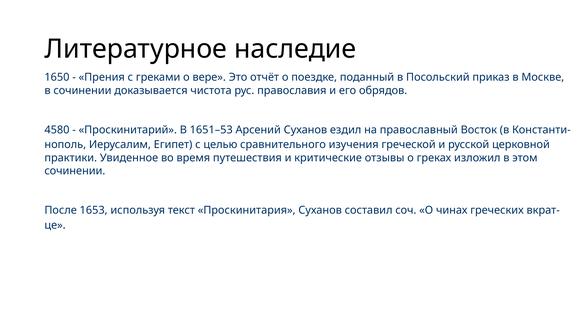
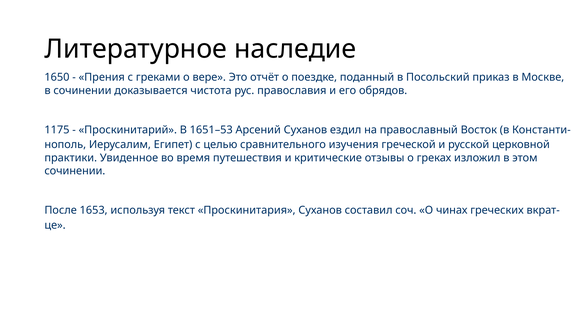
4580: 4580 -> 1175
